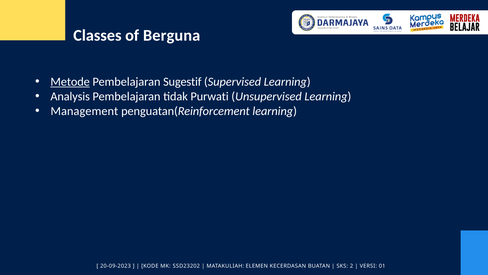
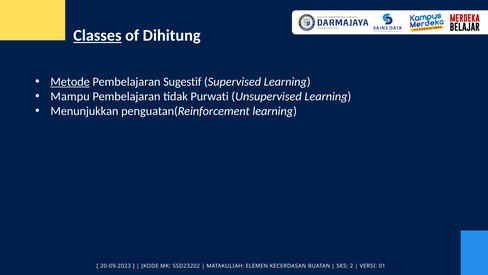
Classes underline: none -> present
Berguna: Berguna -> Dihitung
Analysis: Analysis -> Mampu
Management: Management -> Menunjukkan
